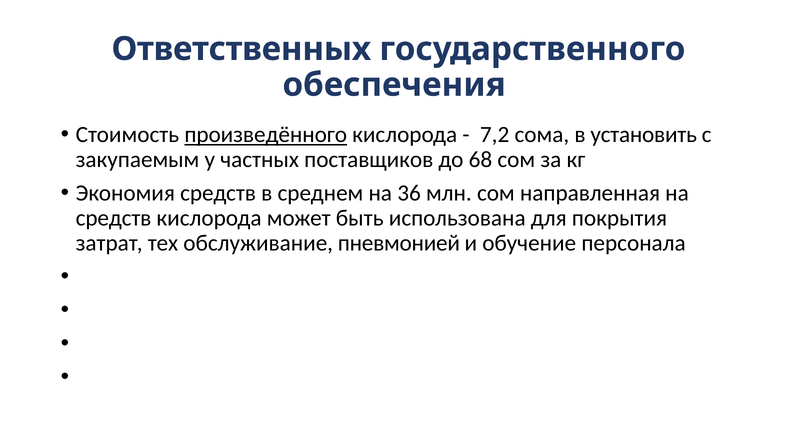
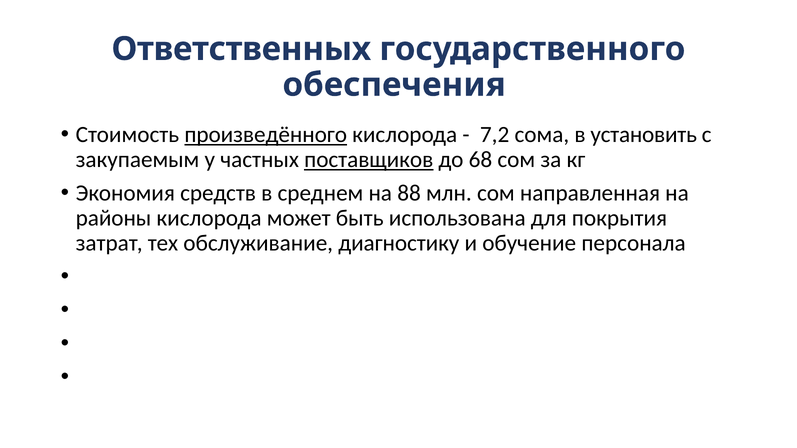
поставщиков underline: none -> present
36: 36 -> 88
средств at (114, 218): средств -> районы
пневмонией: пневмонией -> диагностику
